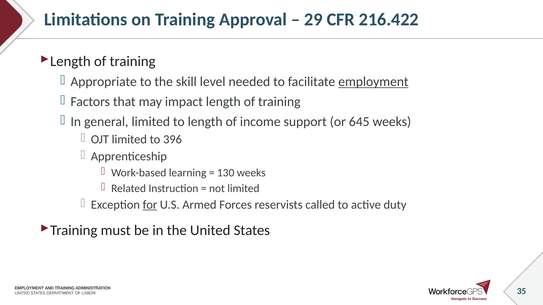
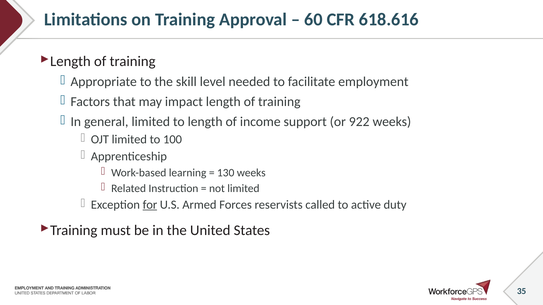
29: 29 -> 60
216.422: 216.422 -> 618.616
employment underline: present -> none
645: 645 -> 922
396: 396 -> 100
